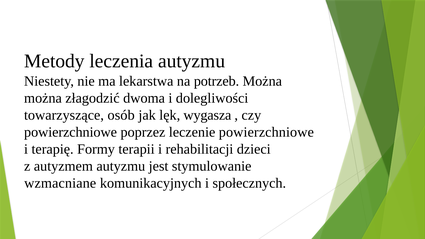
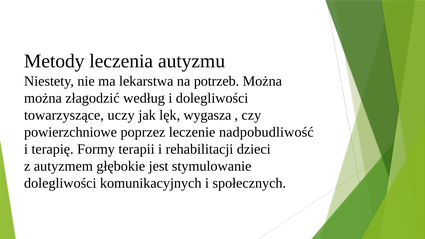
dwoma: dwoma -> według
osób: osób -> uczy
leczenie powierzchniowe: powierzchniowe -> nadpobudliwość
autyzmem autyzmu: autyzmu -> głębokie
wzmacniane at (60, 183): wzmacniane -> dolegliwości
